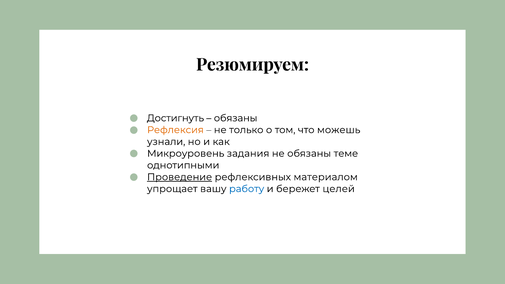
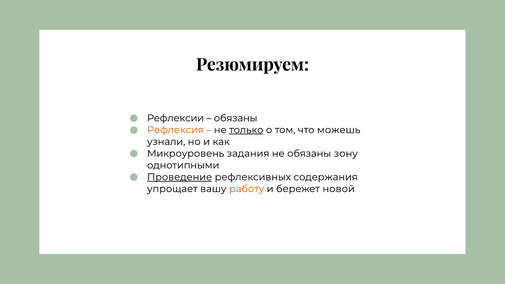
Достигнуть: Достигнуть -> Рефлексии
только underline: none -> present
теме: теме -> зону
материалом: материалом -> содержания
работу colour: blue -> orange
целей: целей -> новой
